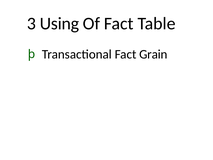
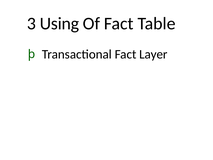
Grain: Grain -> Layer
